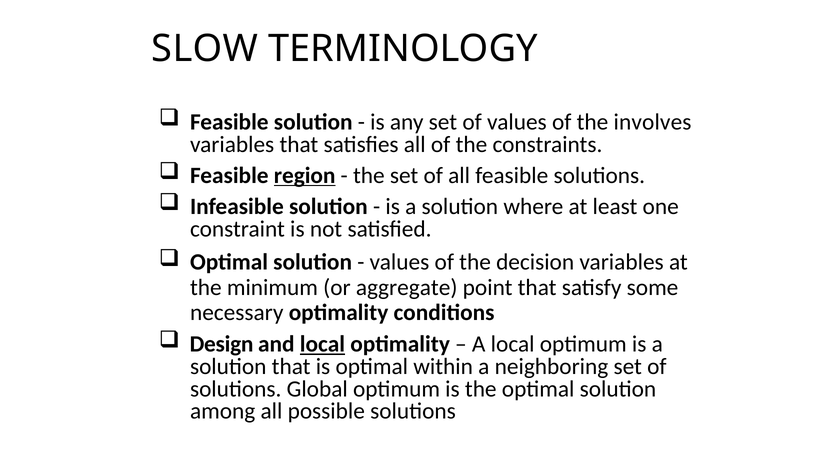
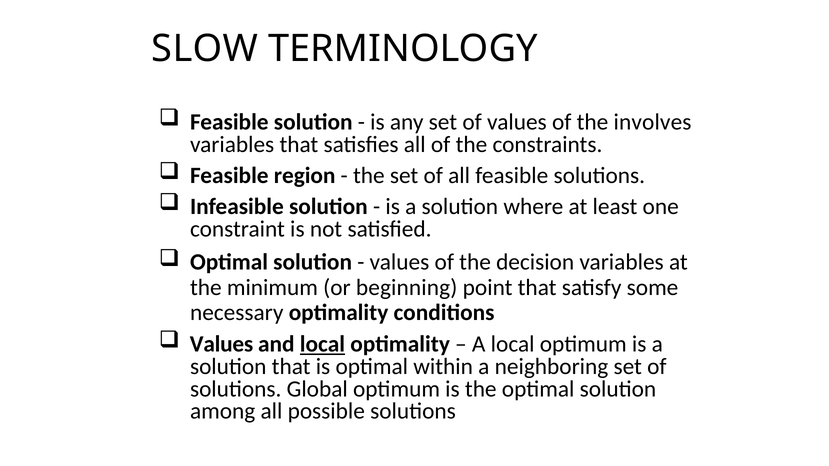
region underline: present -> none
aggregate: aggregate -> beginning
Design at (222, 344): Design -> Values
